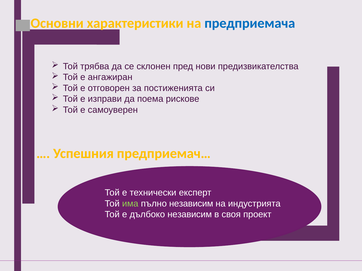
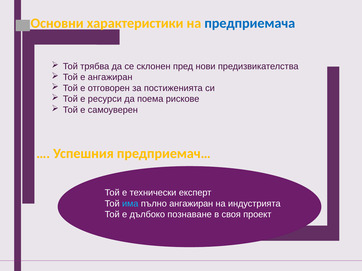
изправи: изправи -> ресурси
има colour: light green -> light blue
пълно независим: независим -> ангажиран
дълбоко независим: независим -> познаване
